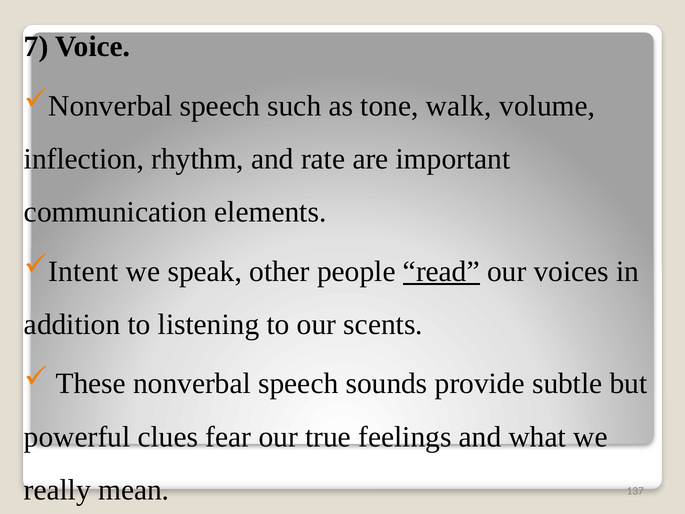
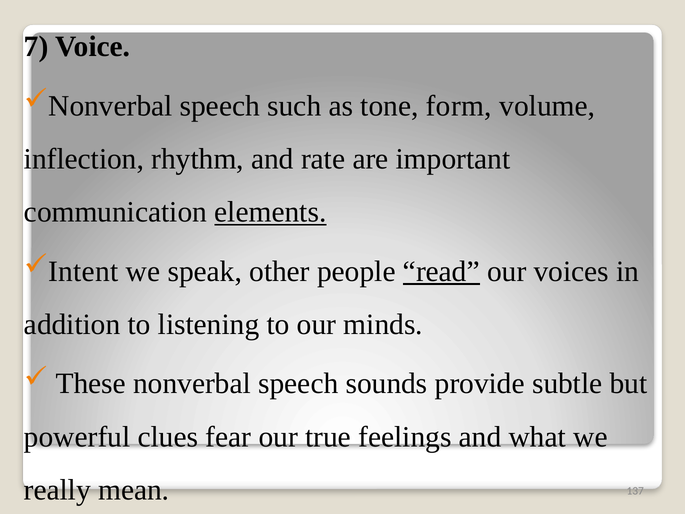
walk: walk -> form
elements underline: none -> present
scents: scents -> minds
